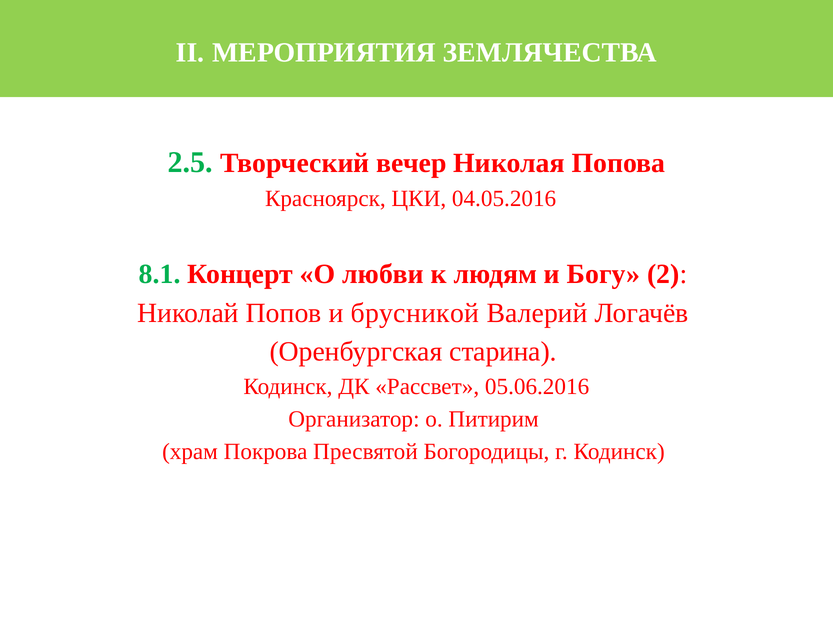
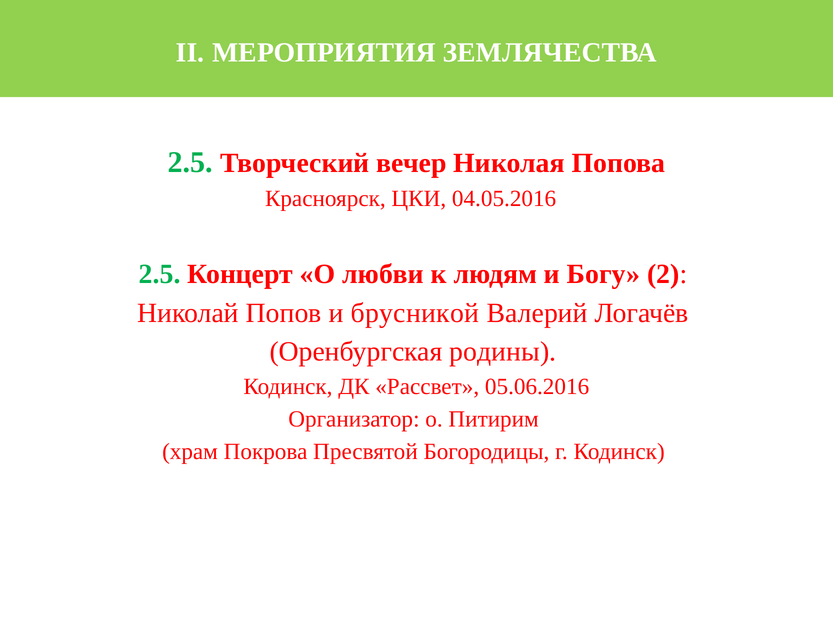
8.1 at (160, 274): 8.1 -> 2.5
старина: старина -> родины
